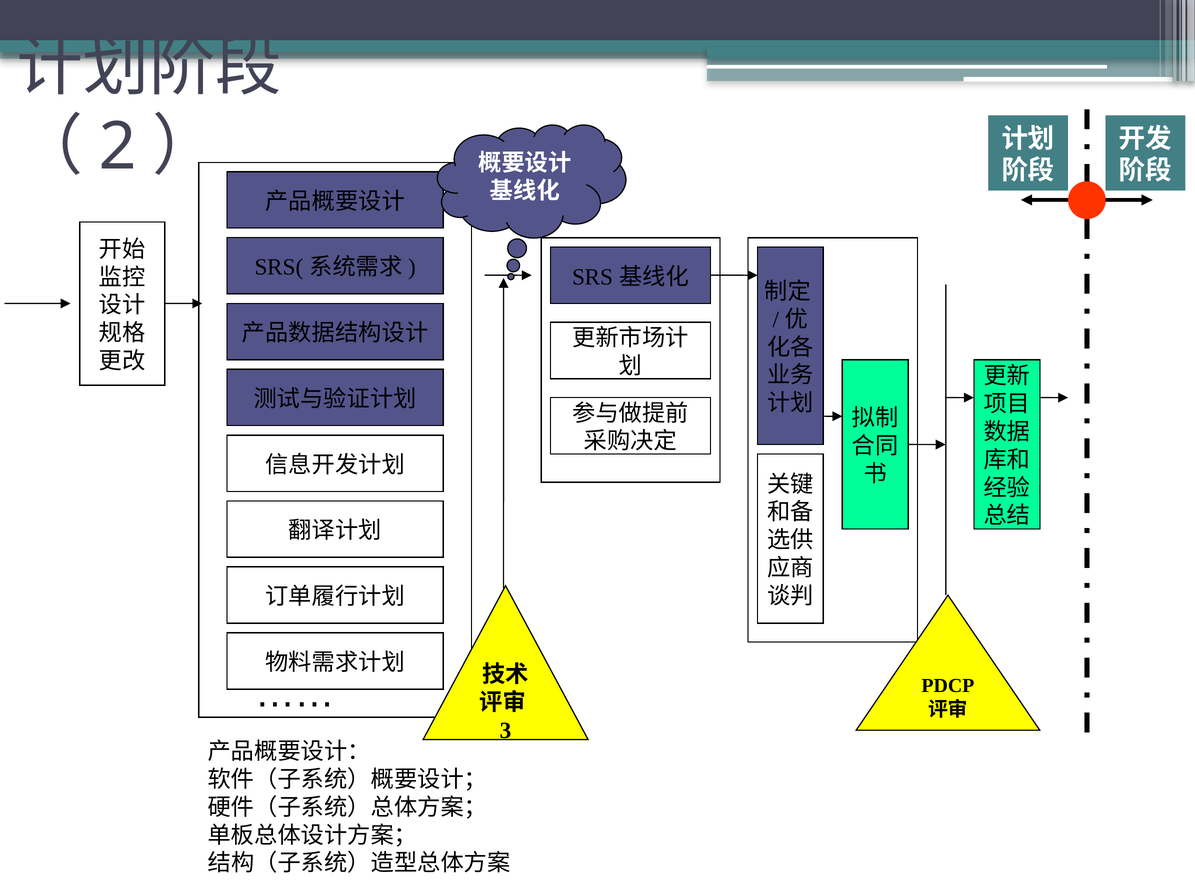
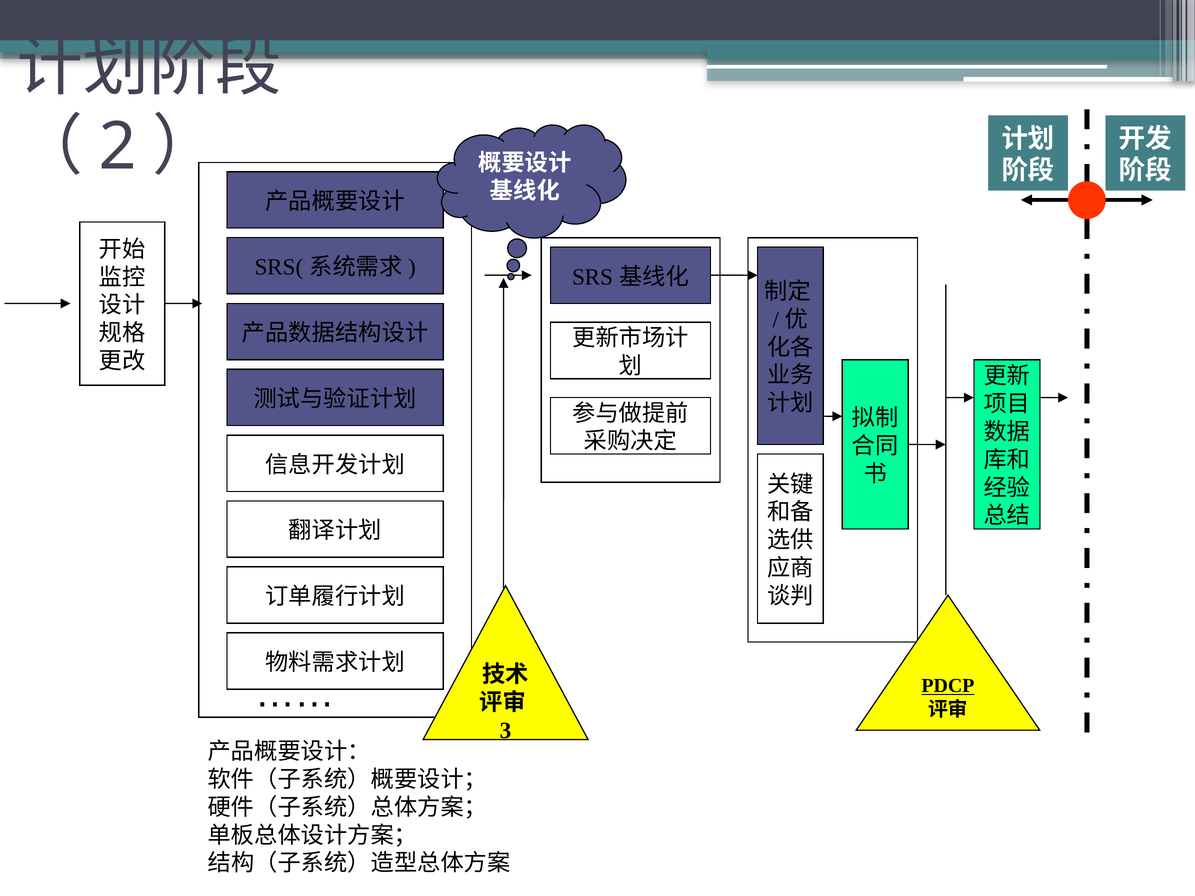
PDCP underline: none -> present
